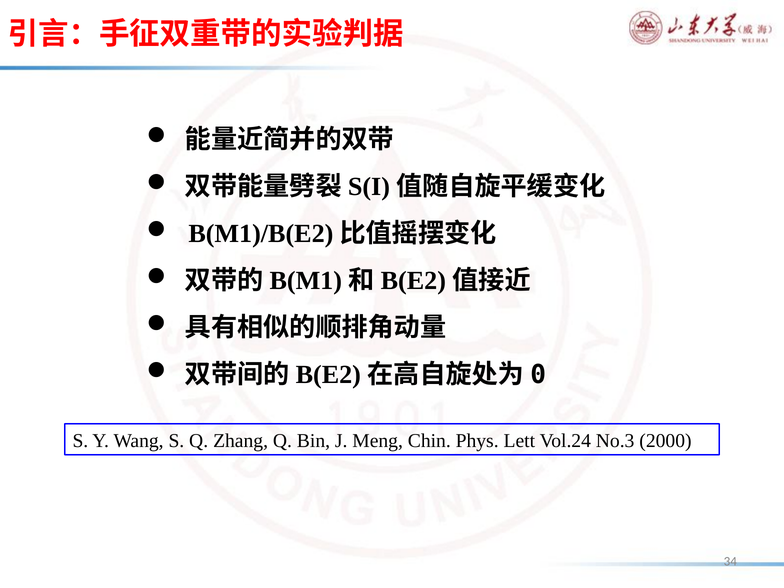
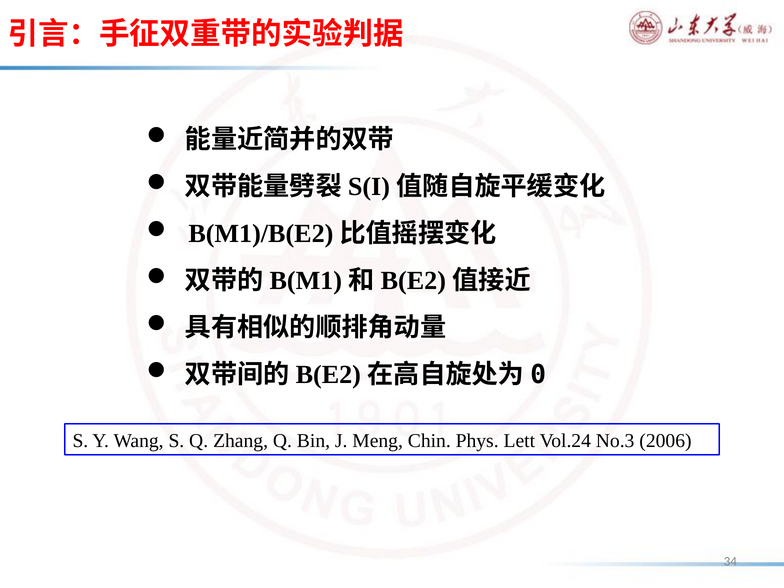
2000: 2000 -> 2006
